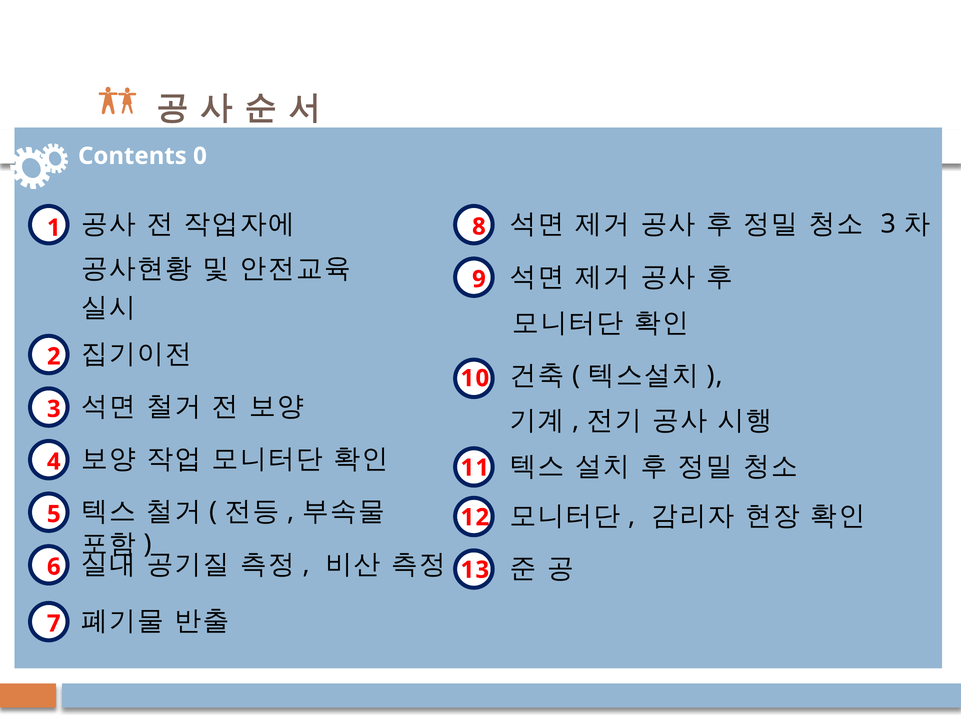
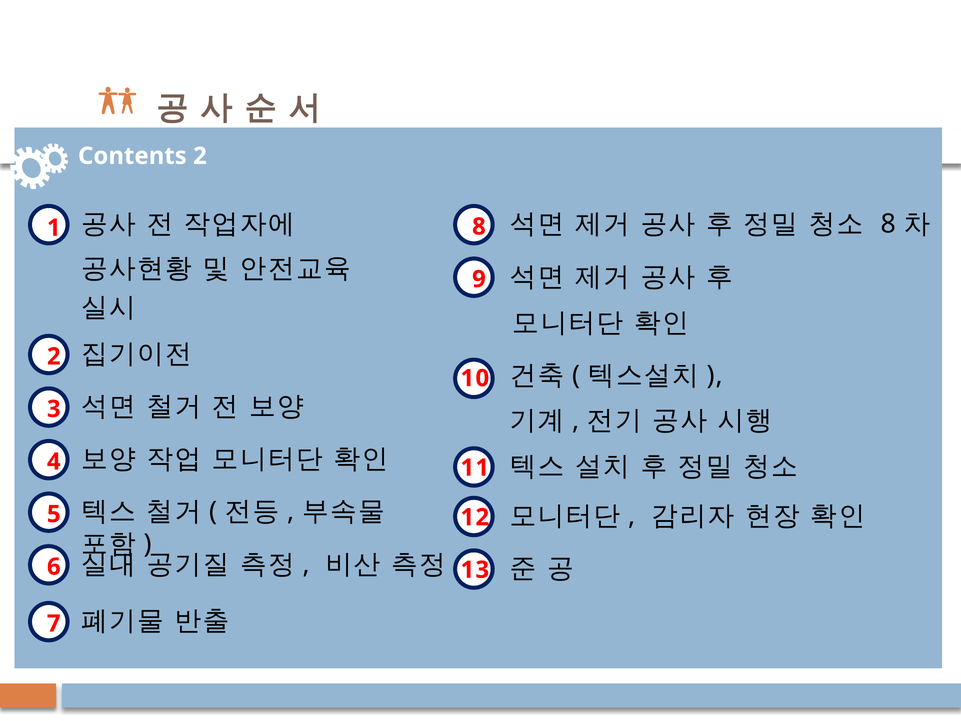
Contents 0: 0 -> 2
3 at (889, 224): 3 -> 8
